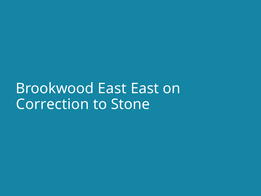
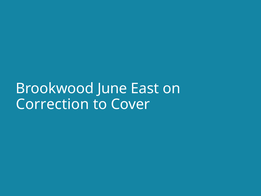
Brookwood East: East -> June
Stone: Stone -> Cover
